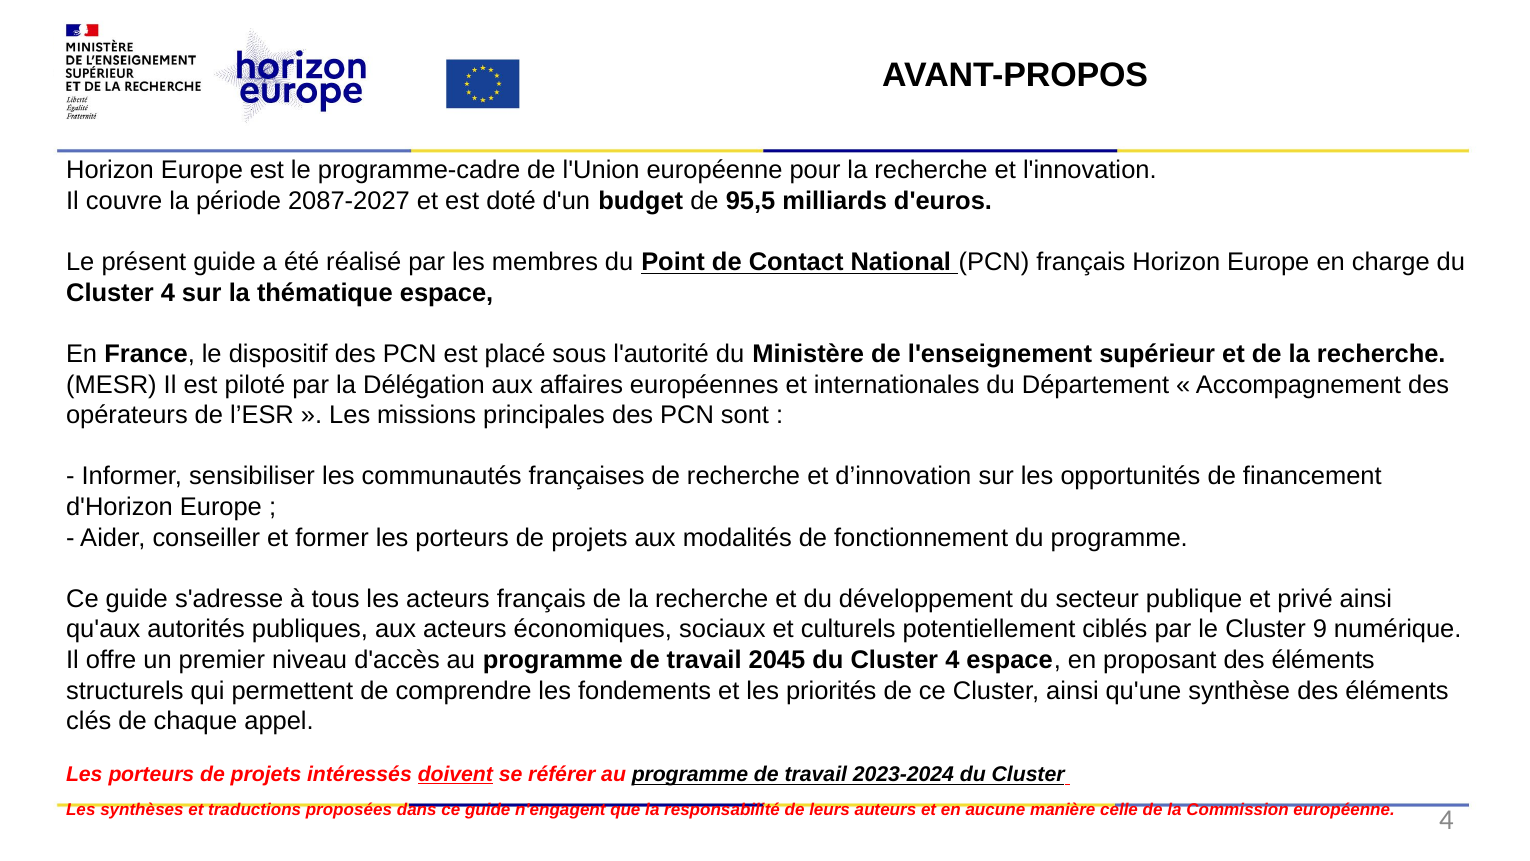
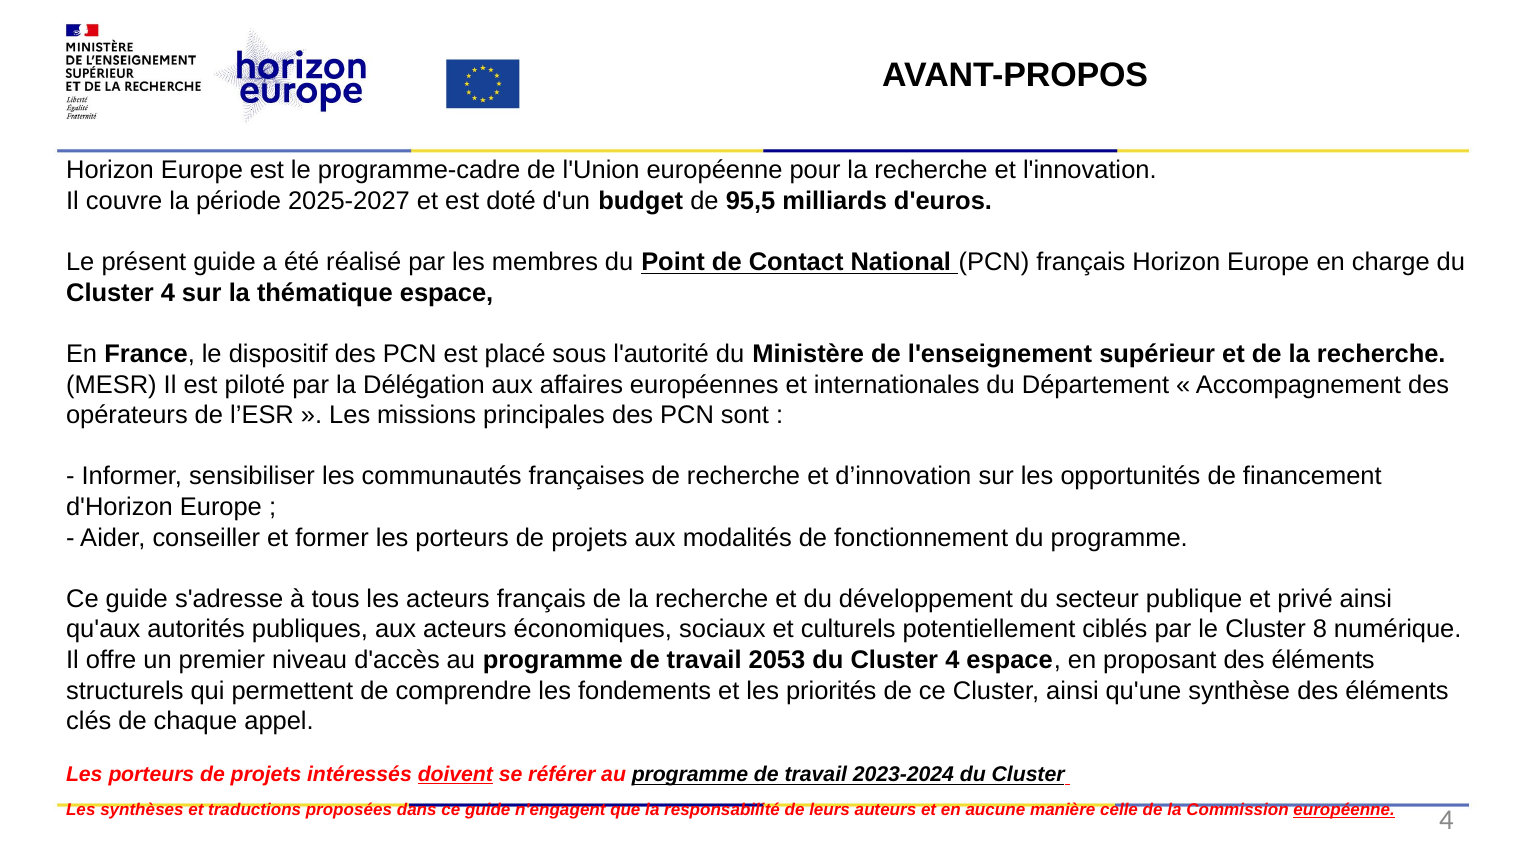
2087-2027: 2087-2027 -> 2025-2027
9: 9 -> 8
2045: 2045 -> 2053
européenne at (1344, 810) underline: none -> present
